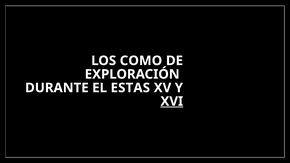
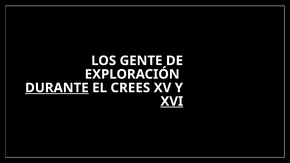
COMO: COMO -> GENTE
DURANTE underline: none -> present
ESTAS: ESTAS -> CREES
